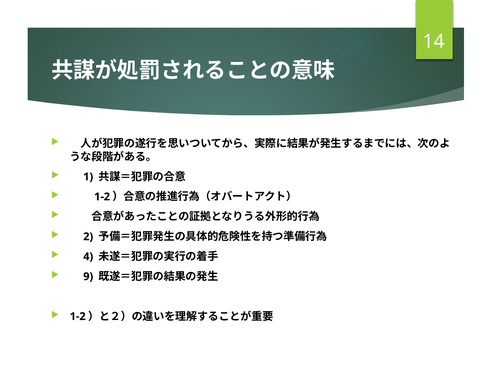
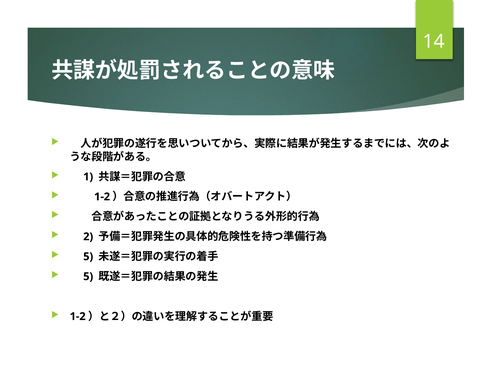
4 at (88, 256): 4 -> 5
9 at (88, 276): 9 -> 5
